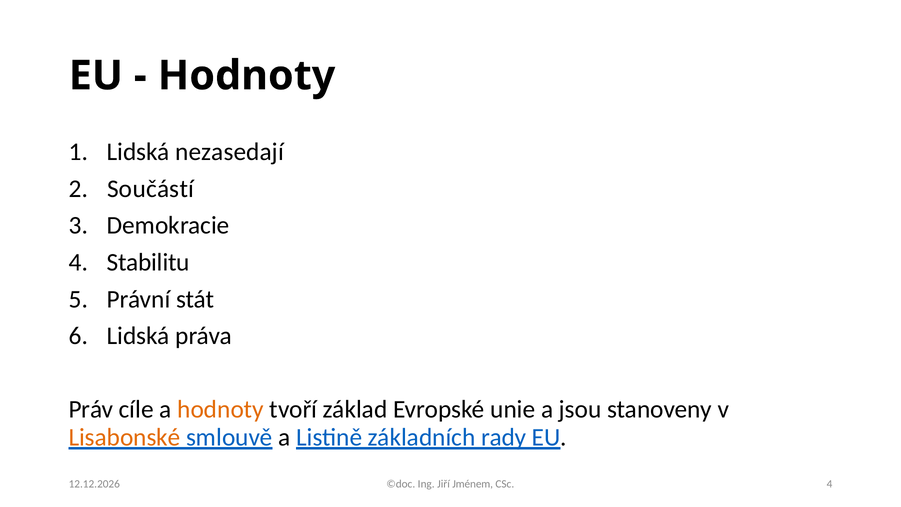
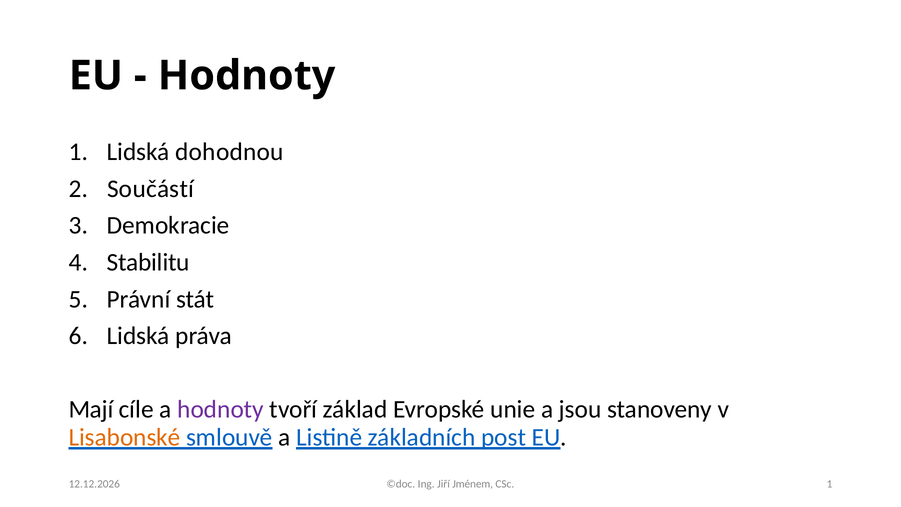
nezasedají: nezasedají -> dohodnou
Práv: Práv -> Mají
hodnoty at (221, 409) colour: orange -> purple
rady: rady -> post
CSc 4: 4 -> 1
